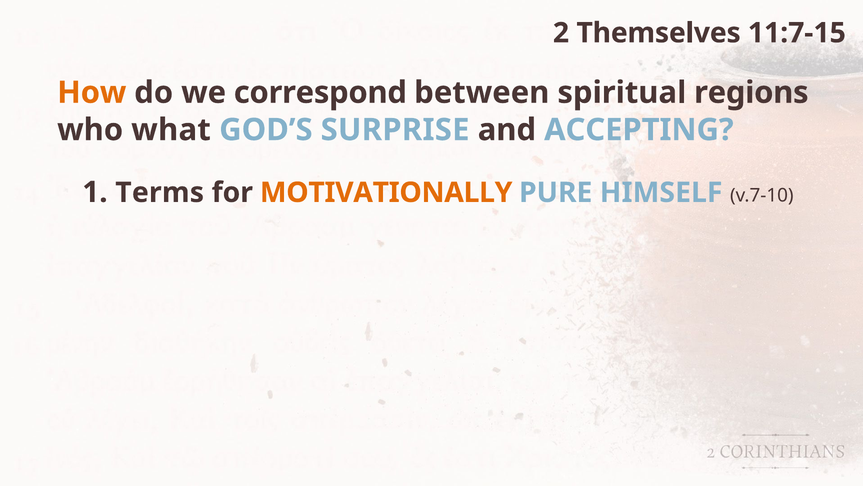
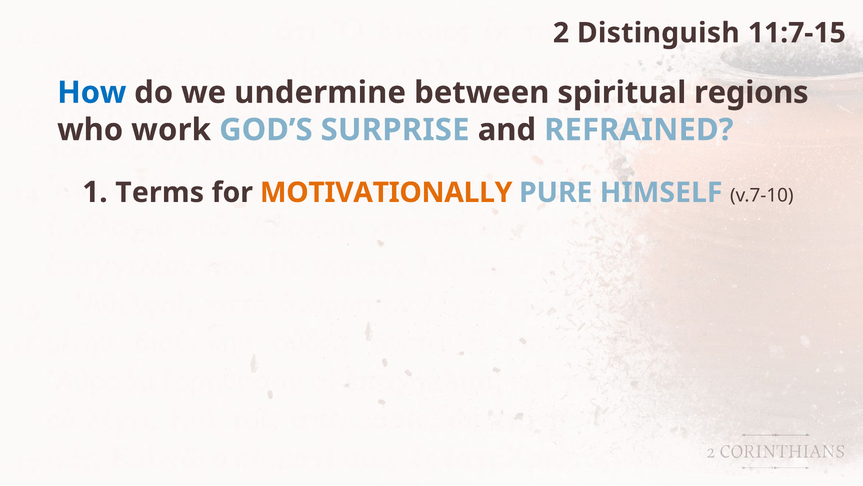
Themselves: Themselves -> Distinguish
How colour: orange -> blue
correspond: correspond -> undermine
what: what -> work
ACCEPTING: ACCEPTING -> REFRAINED
